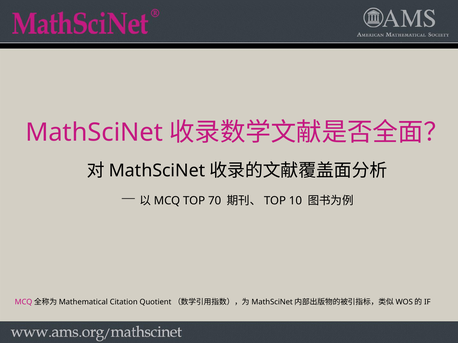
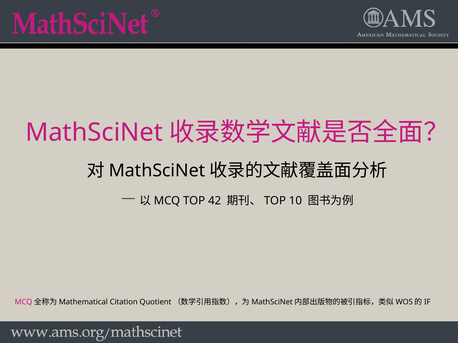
70: 70 -> 42
